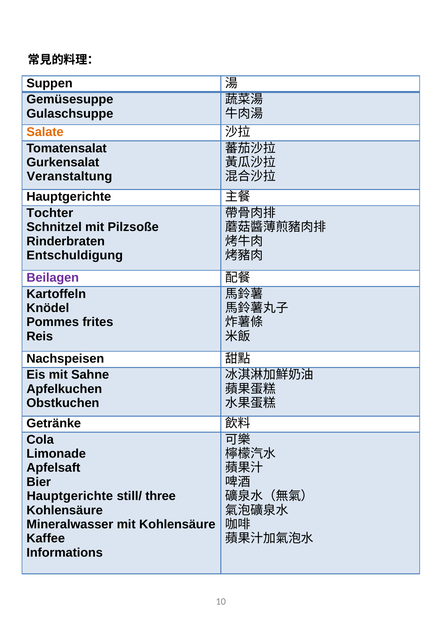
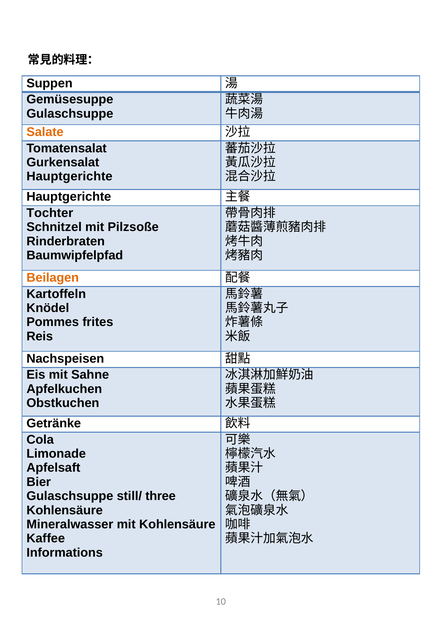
Veranstaltung at (69, 177): Veranstaltung -> Hauptgerichte
Entschuldigung: Entschuldigung -> Baumwipfelpfad
Beilagen colour: purple -> orange
Hauptgerichte at (70, 496): Hauptgerichte -> Gulaschsuppe
